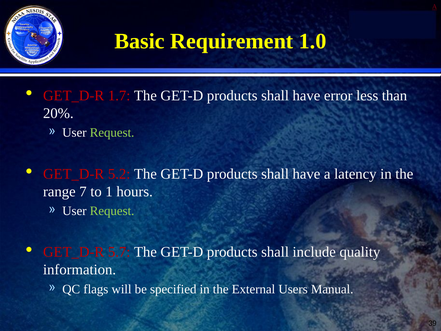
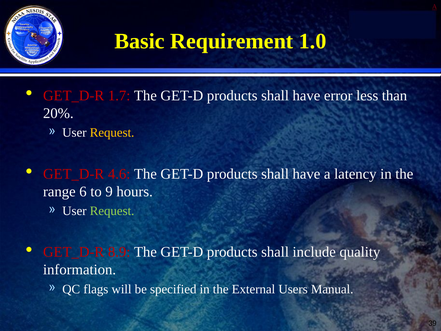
Request at (112, 133) colour: light green -> yellow
5.2: 5.2 -> 4.6
7: 7 -> 6
1: 1 -> 9
5.7: 5.7 -> 8.9
